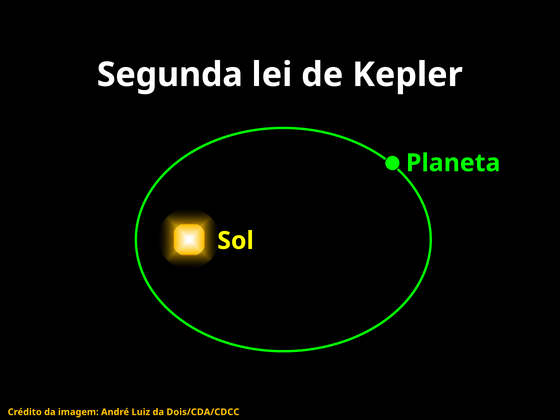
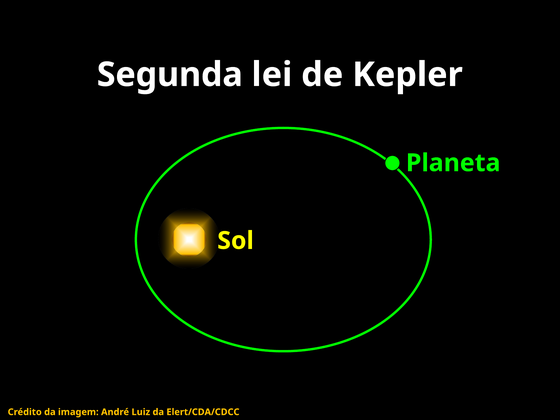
Dois/CDA/CDCC: Dois/CDA/CDCC -> Elert/CDA/CDCC
